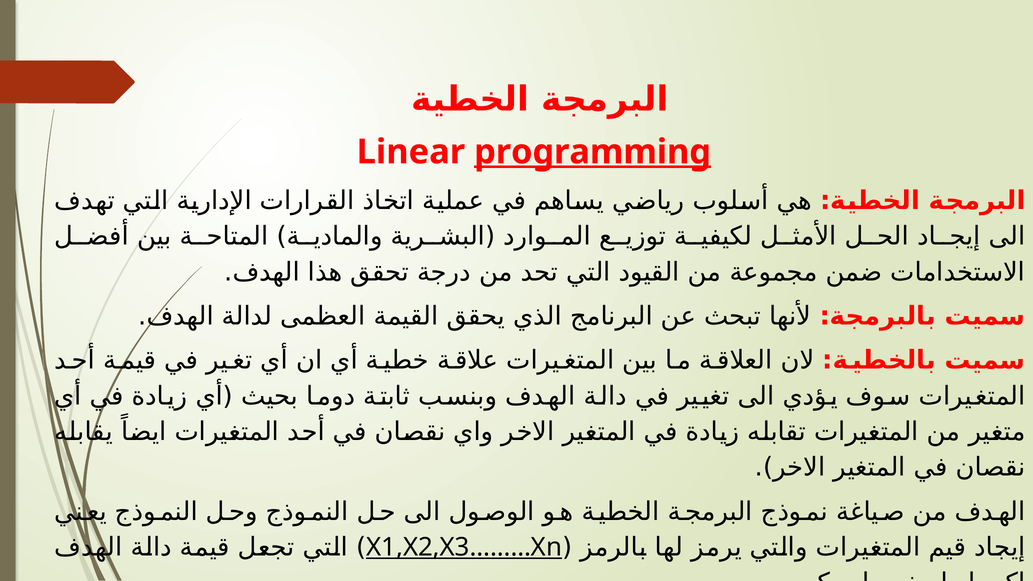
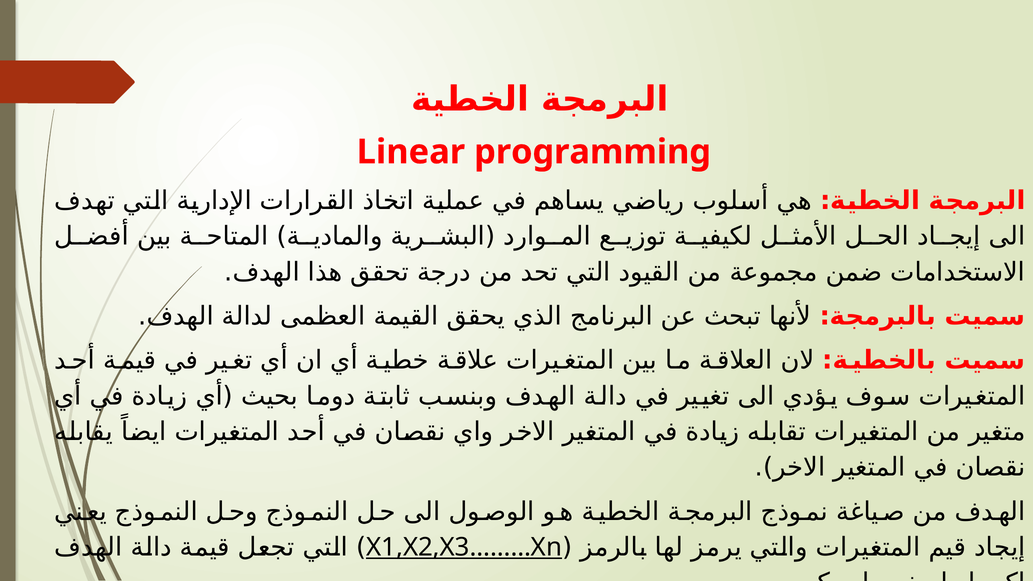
programming underline: present -> none
